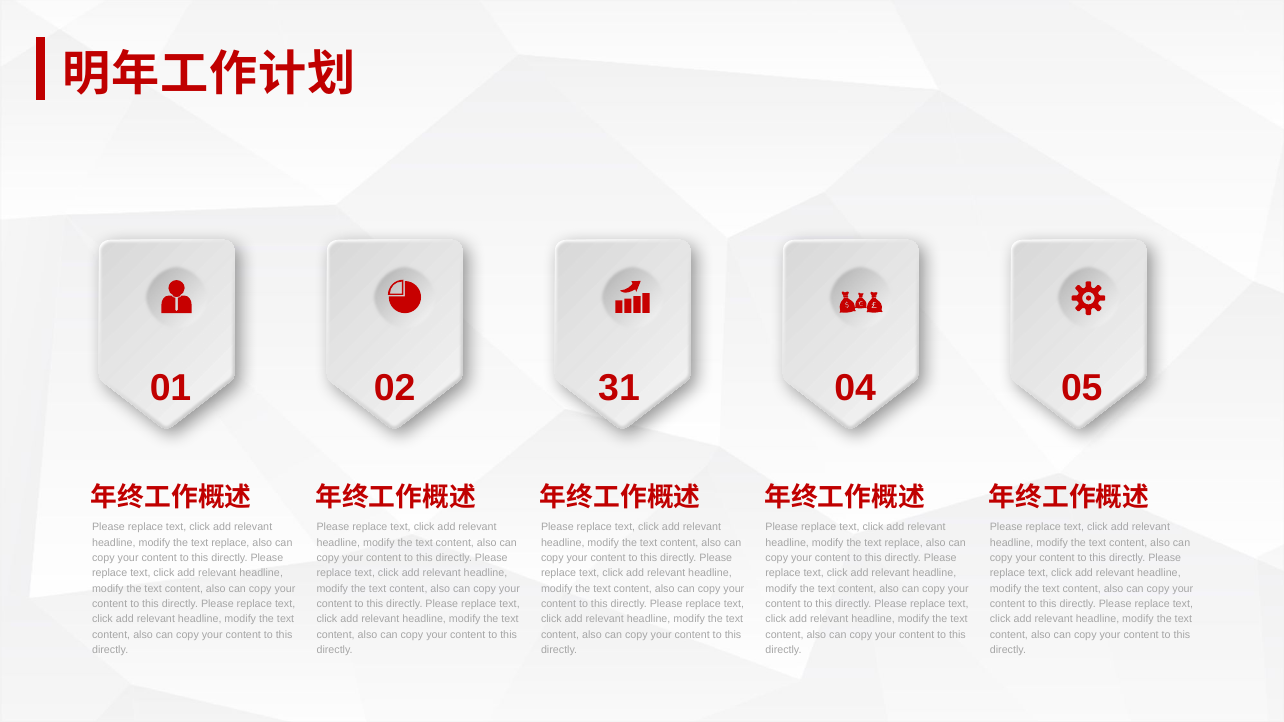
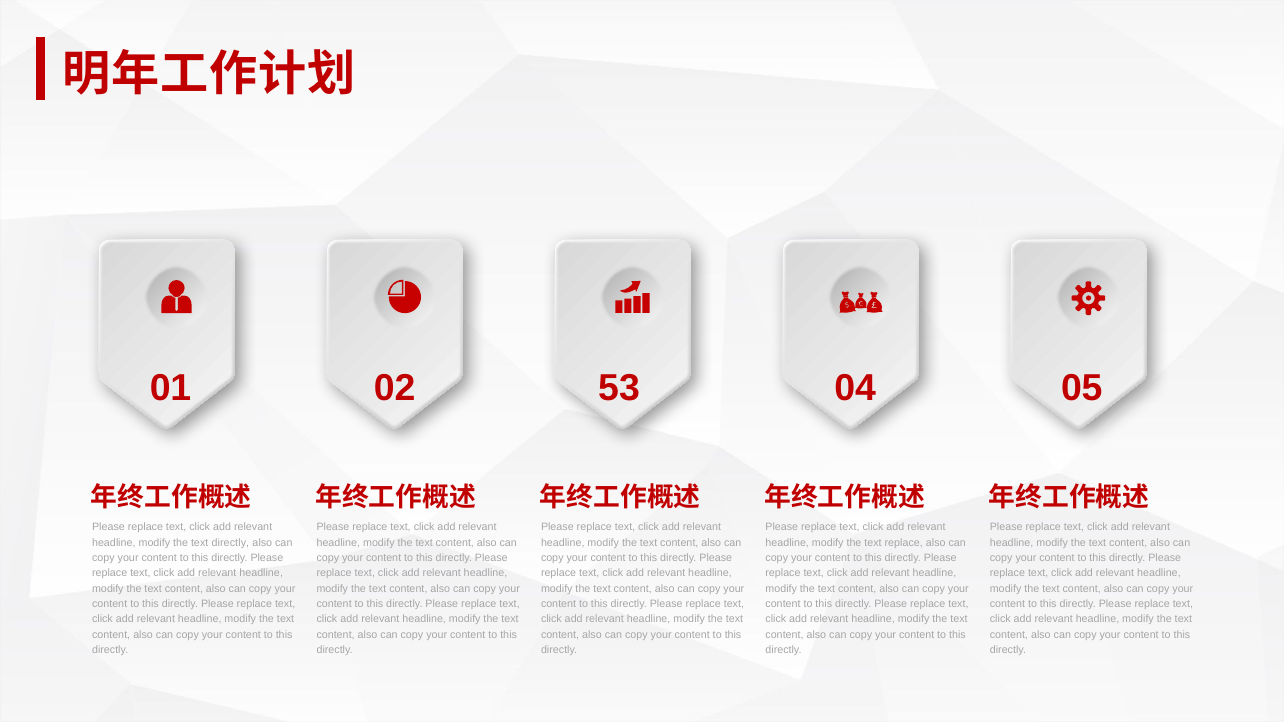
31: 31 -> 53
replace at (230, 543): replace -> directly
